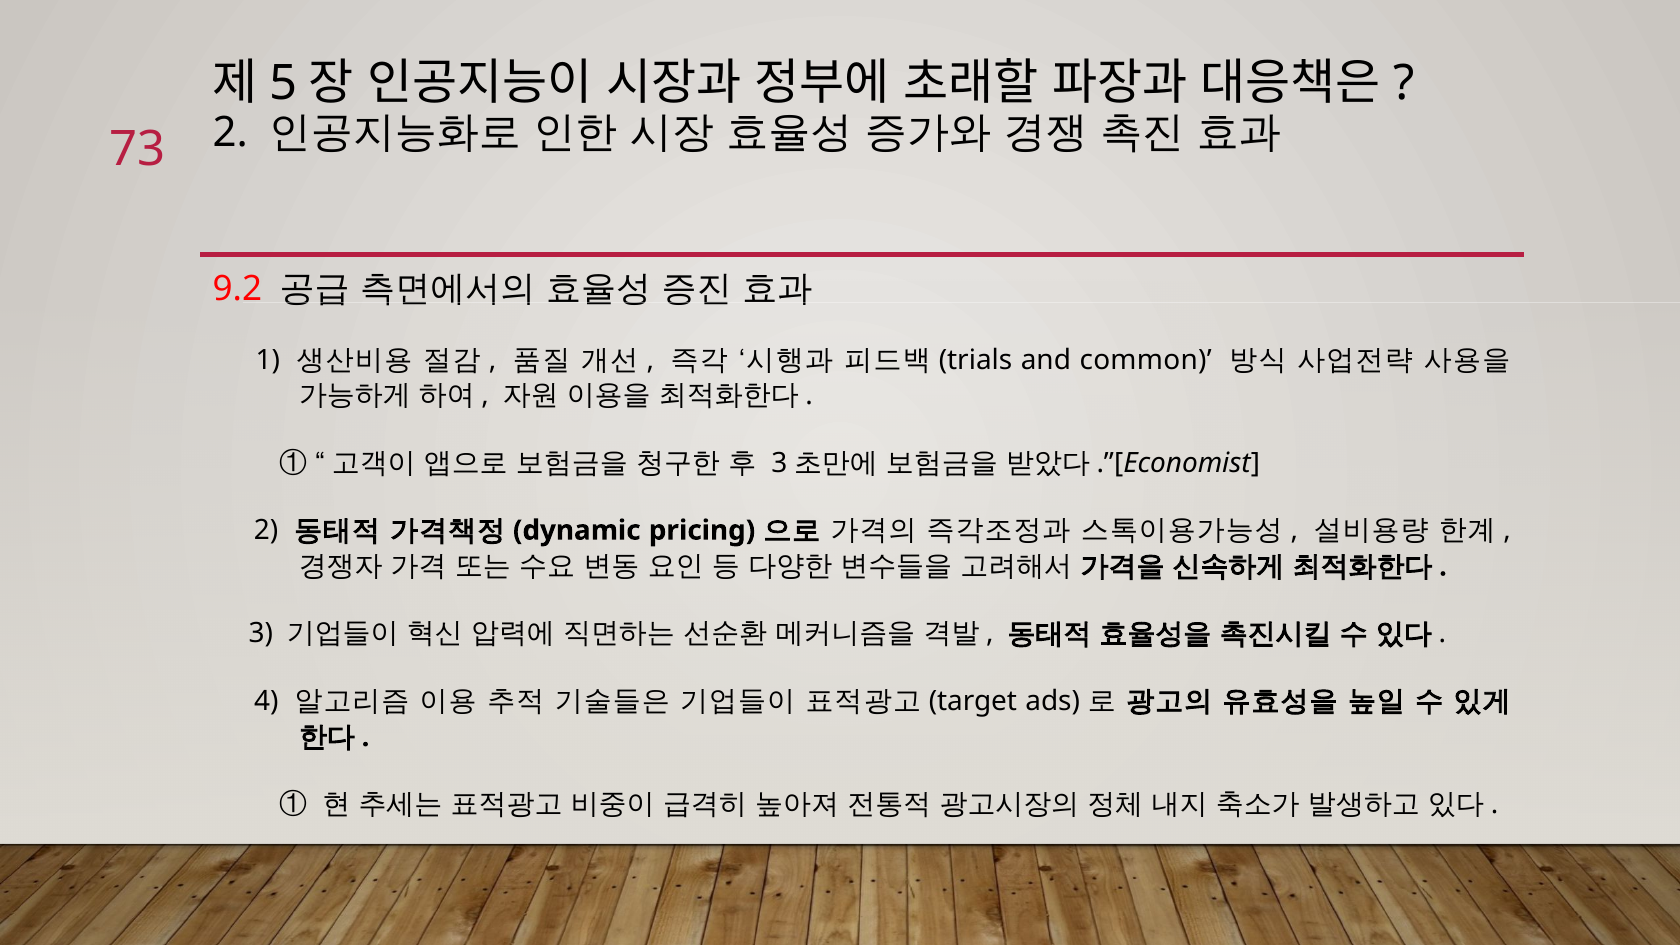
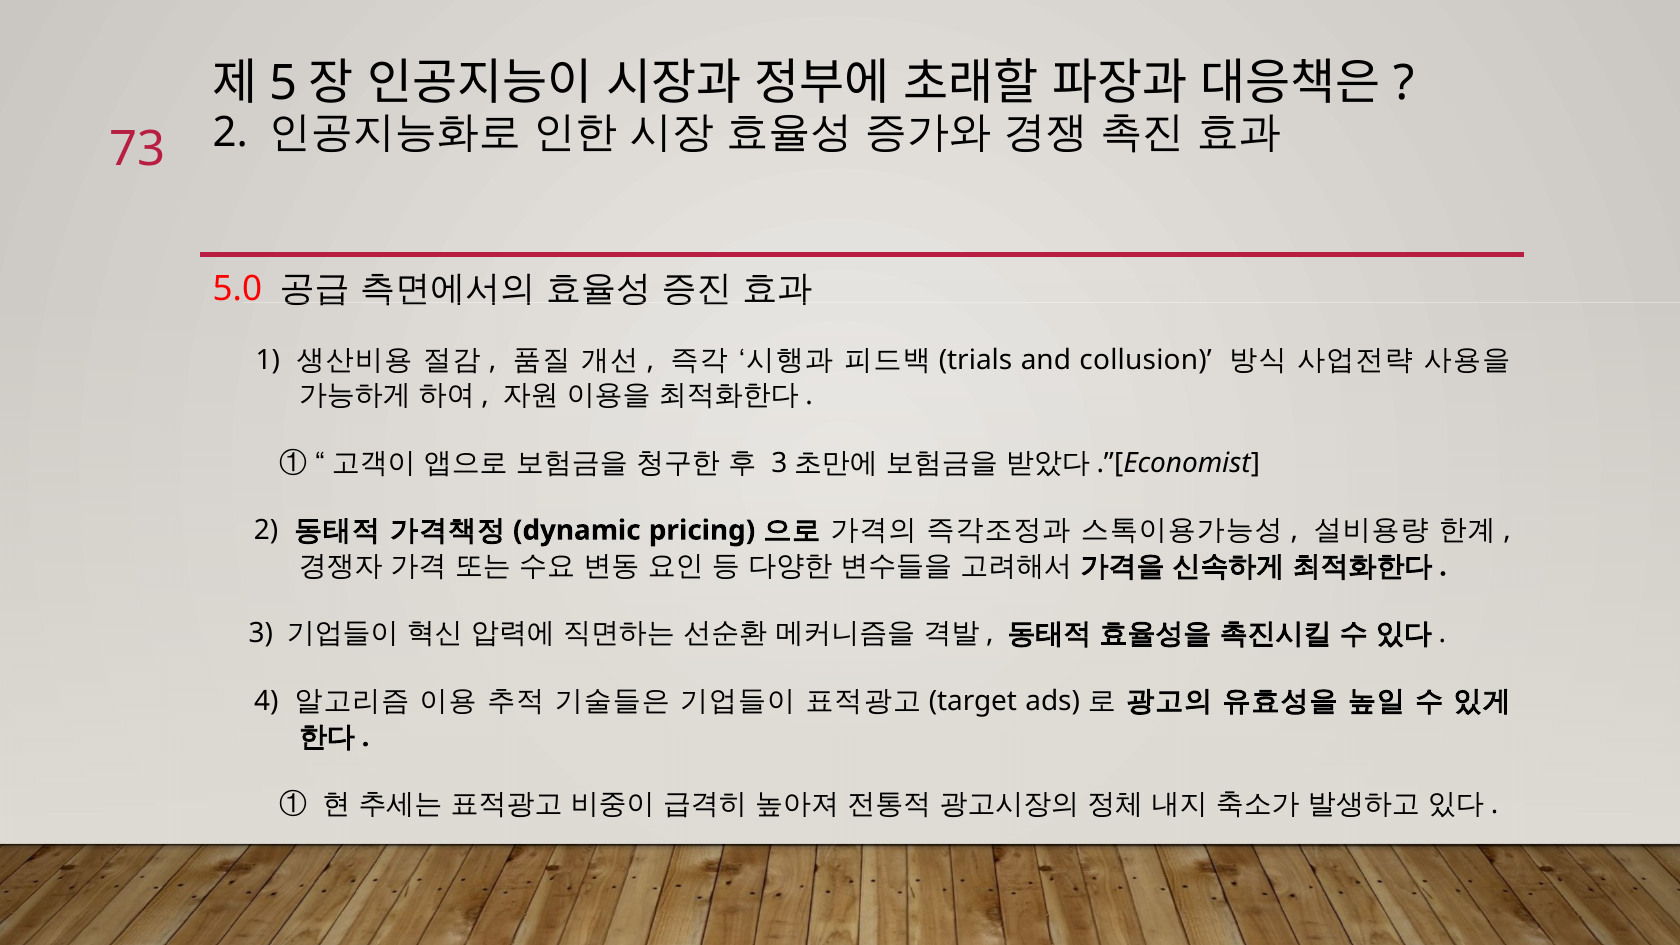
9.2: 9.2 -> 5.0
common: common -> collusion
